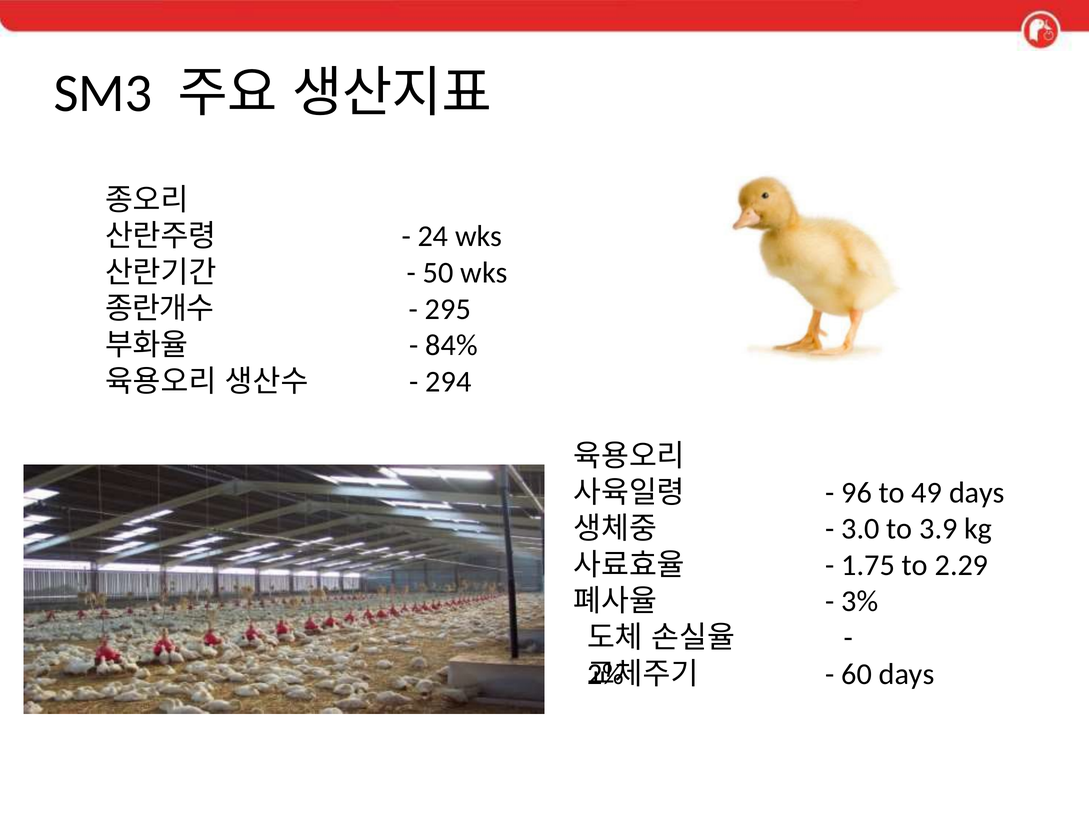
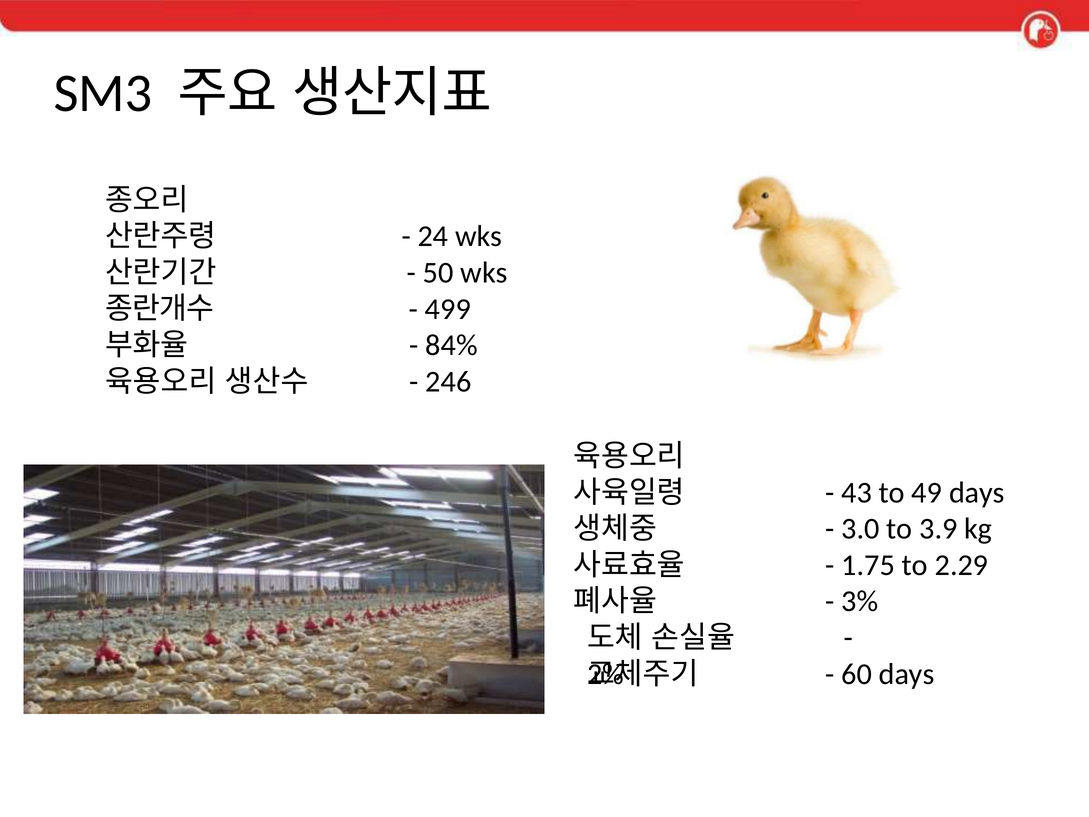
295: 295 -> 499
294: 294 -> 246
96: 96 -> 43
